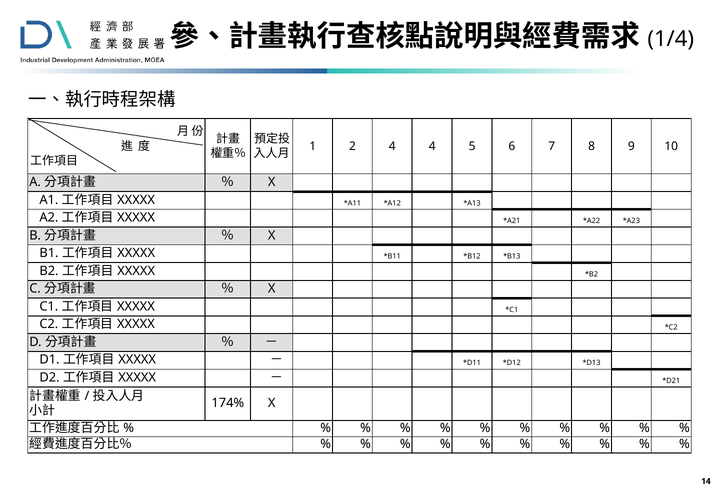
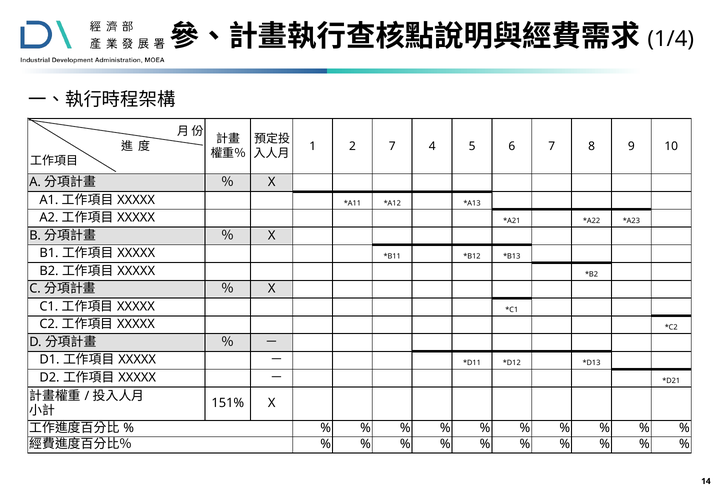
2 4: 4 -> 7
174%: 174% -> 151%
